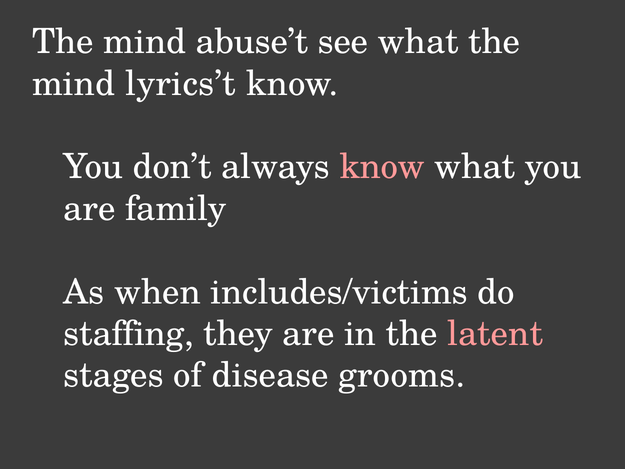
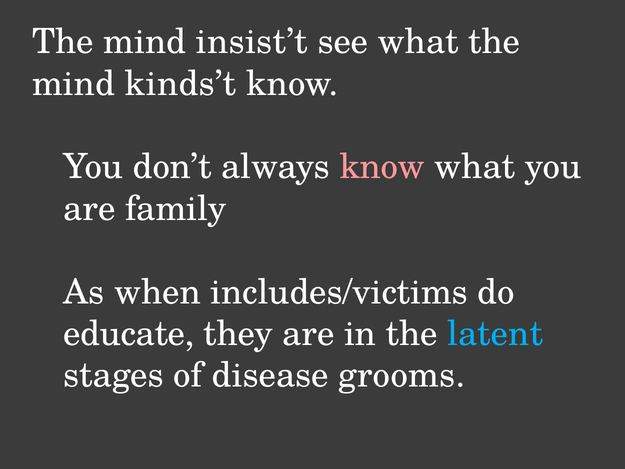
abuse’t: abuse’t -> insist’t
lyrics’t: lyrics’t -> kinds’t
staffing: staffing -> educate
latent colour: pink -> light blue
